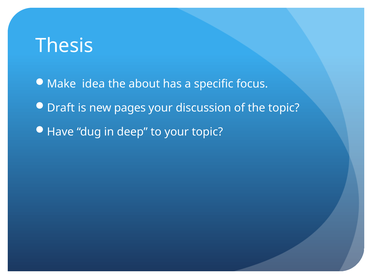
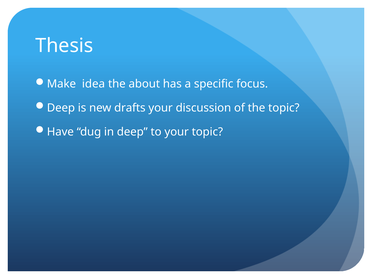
Draft at (61, 108): Draft -> Deep
pages: pages -> drafts
